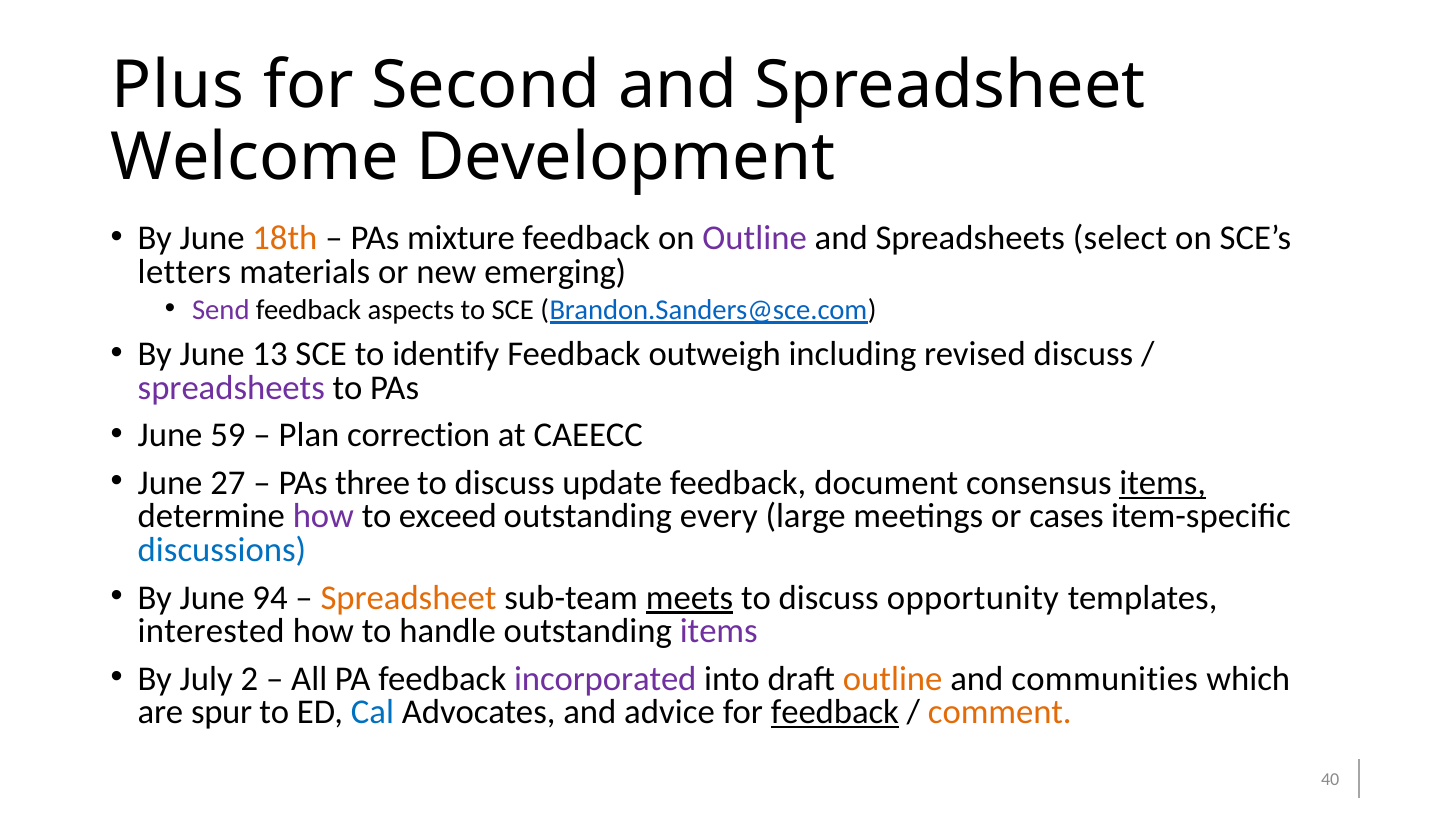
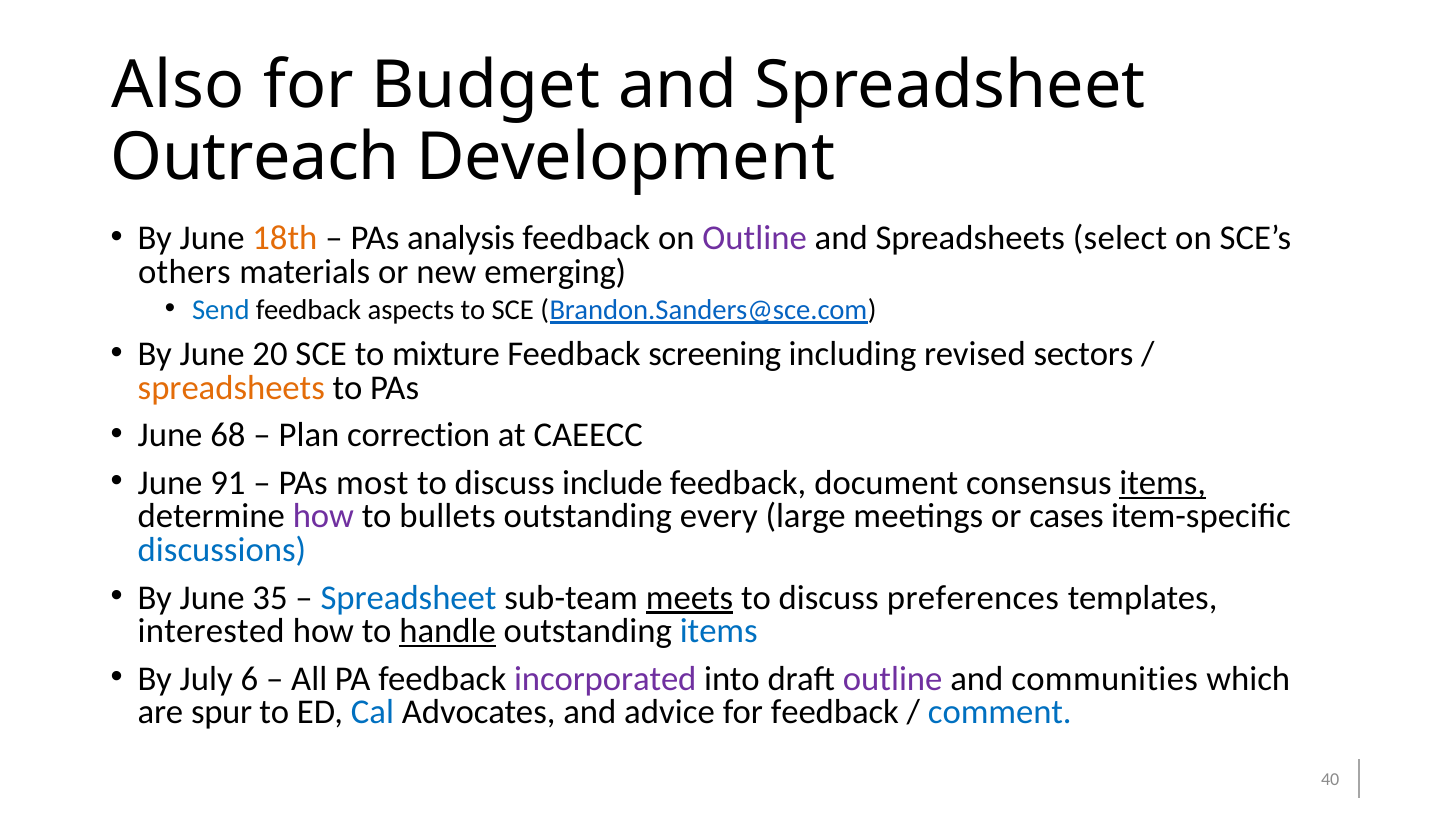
Plus: Plus -> Also
Second: Second -> Budget
Welcome: Welcome -> Outreach
mixture: mixture -> analysis
letters: letters -> others
Send colour: purple -> blue
13: 13 -> 20
identify: identify -> mixture
outweigh: outweigh -> screening
revised discuss: discuss -> sectors
spreadsheets at (231, 388) colour: purple -> orange
59: 59 -> 68
27: 27 -> 91
three: three -> most
update: update -> include
exceed: exceed -> bullets
94: 94 -> 35
Spreadsheet at (409, 597) colour: orange -> blue
opportunity: opportunity -> preferences
handle underline: none -> present
items at (719, 631) colour: purple -> blue
2: 2 -> 6
outline at (893, 678) colour: orange -> purple
feedback at (835, 712) underline: present -> none
comment colour: orange -> blue
